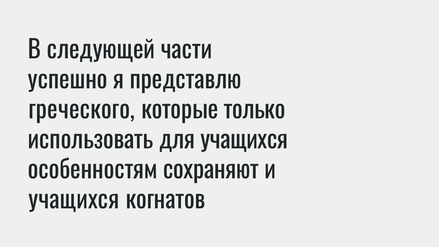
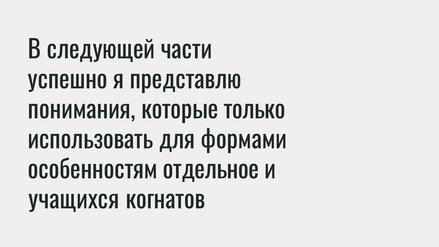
греческого: греческого -> понимания
для учащихся: учащихся -> формами
сохраняют: сохраняют -> отдельное
